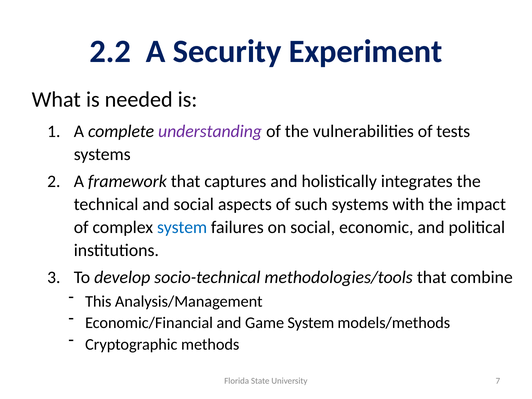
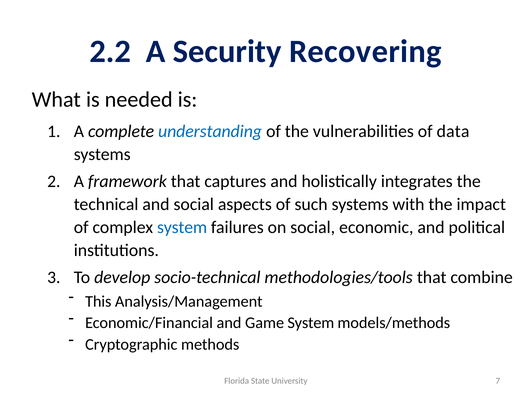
Experiment: Experiment -> Recovering
understanding colour: purple -> blue
tests: tests -> data
